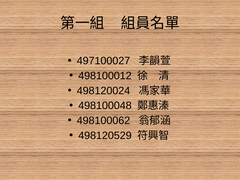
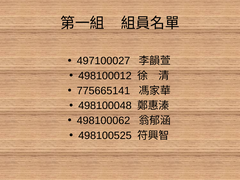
498120024: 498120024 -> 775665141
498120529: 498120529 -> 498100525
